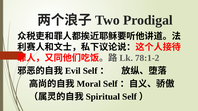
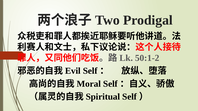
78:1-2: 78:1-2 -> 50:1-2
